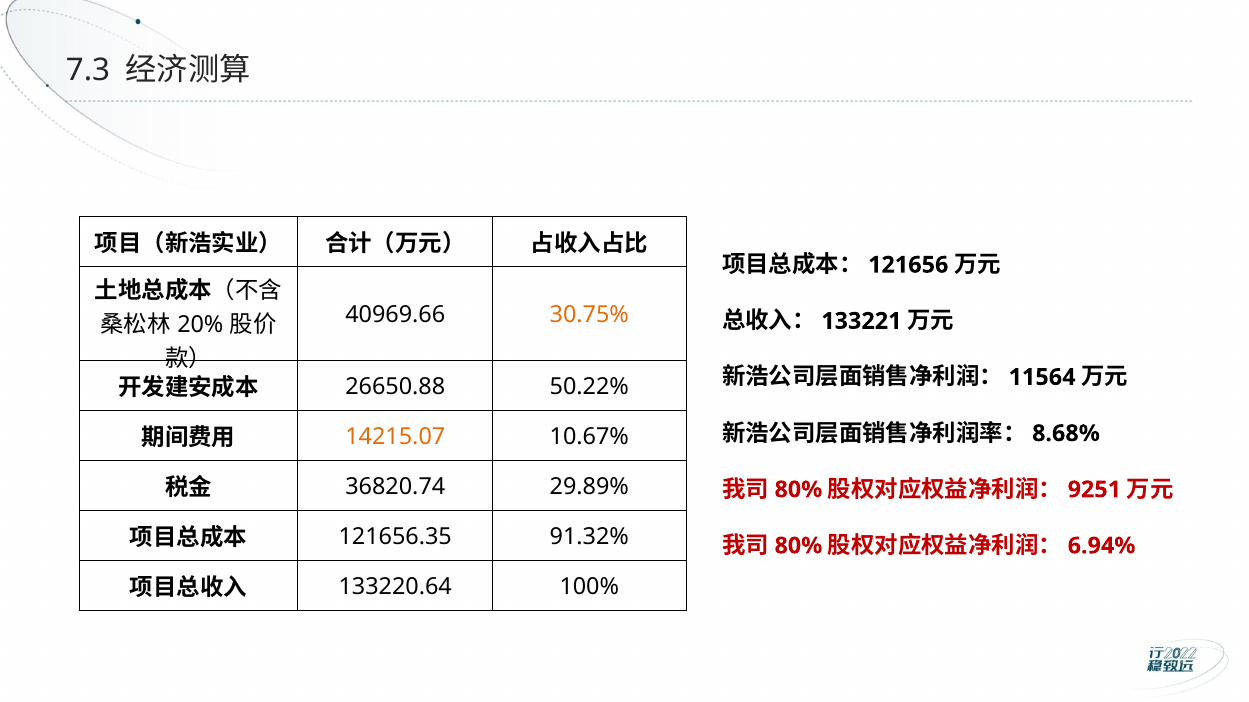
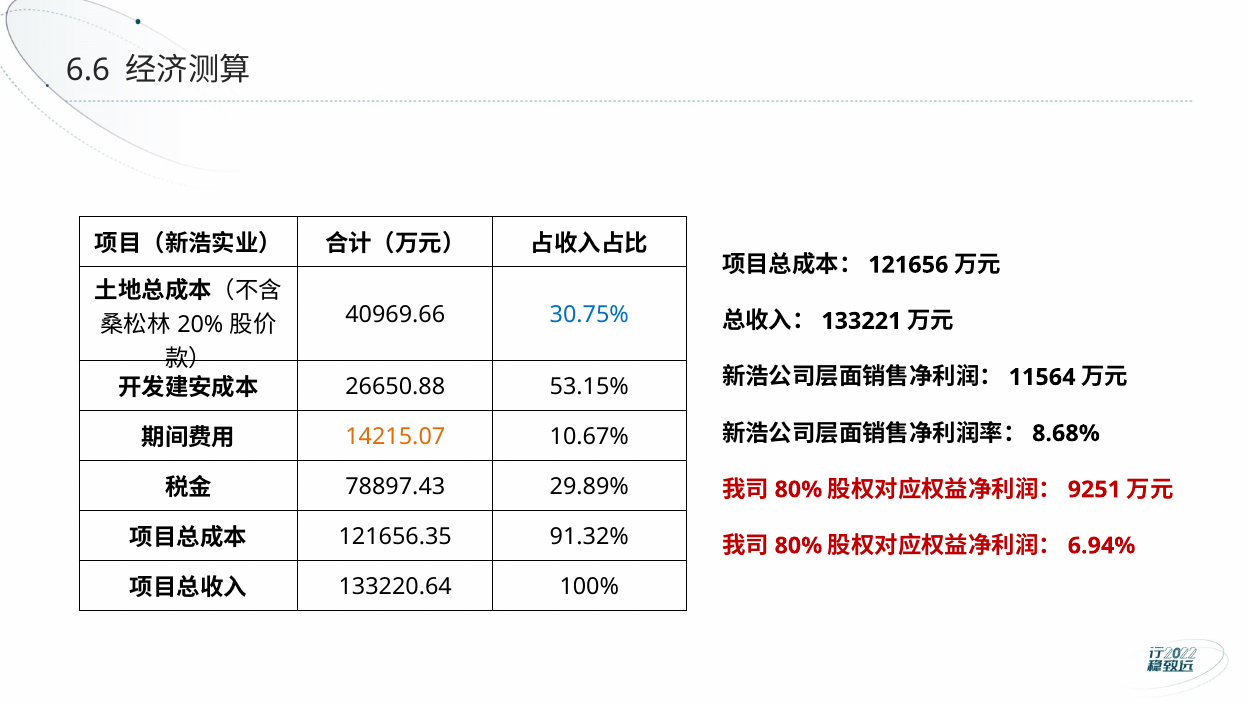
7.3: 7.3 -> 6.6
30.75% colour: orange -> blue
50.22%: 50.22% -> 53.15%
36820.74: 36820.74 -> 78897.43
